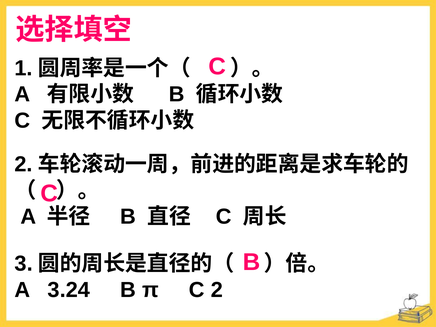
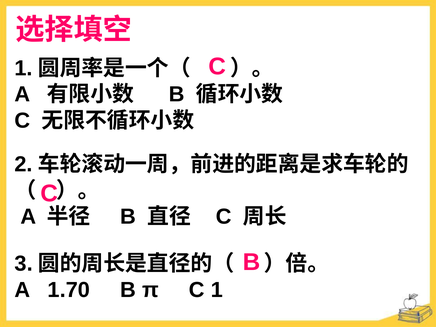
3.24: 3.24 -> 1.70
C 2: 2 -> 1
